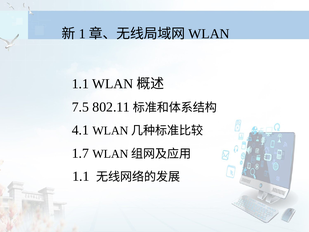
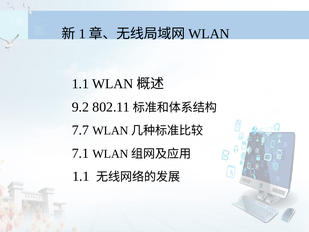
7.5: 7.5 -> 9.2
4.1: 4.1 -> 7.7
1.7: 1.7 -> 7.1
